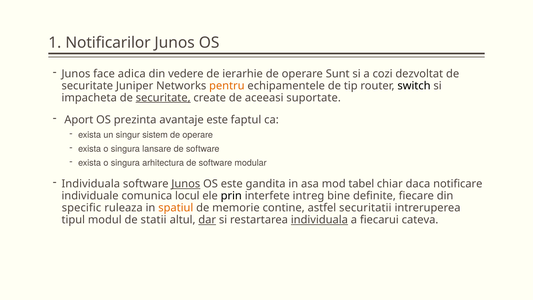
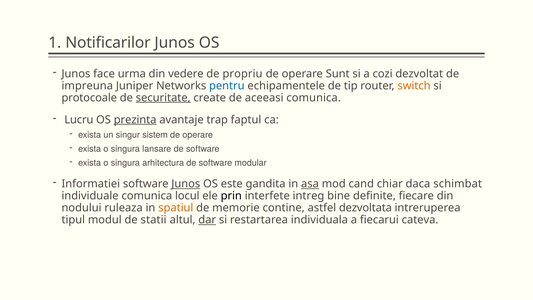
adica: adica -> urma
ierarhie: ierarhie -> propriu
securitate at (87, 86): securitate -> impreuna
pentru colour: orange -> blue
switch colour: black -> orange
impacheta: impacheta -> protocoale
aceeasi suportate: suportate -> comunica
Aport: Aport -> Lucru
prezinta underline: none -> present
avantaje este: este -> trap
Individuala at (91, 184): Individuala -> Informatiei
asa underline: none -> present
tabel: tabel -> cand
notificare: notificare -> schimbat
specific: specific -> nodului
securitatii: securitatii -> dezvoltata
individuala at (319, 220) underline: present -> none
